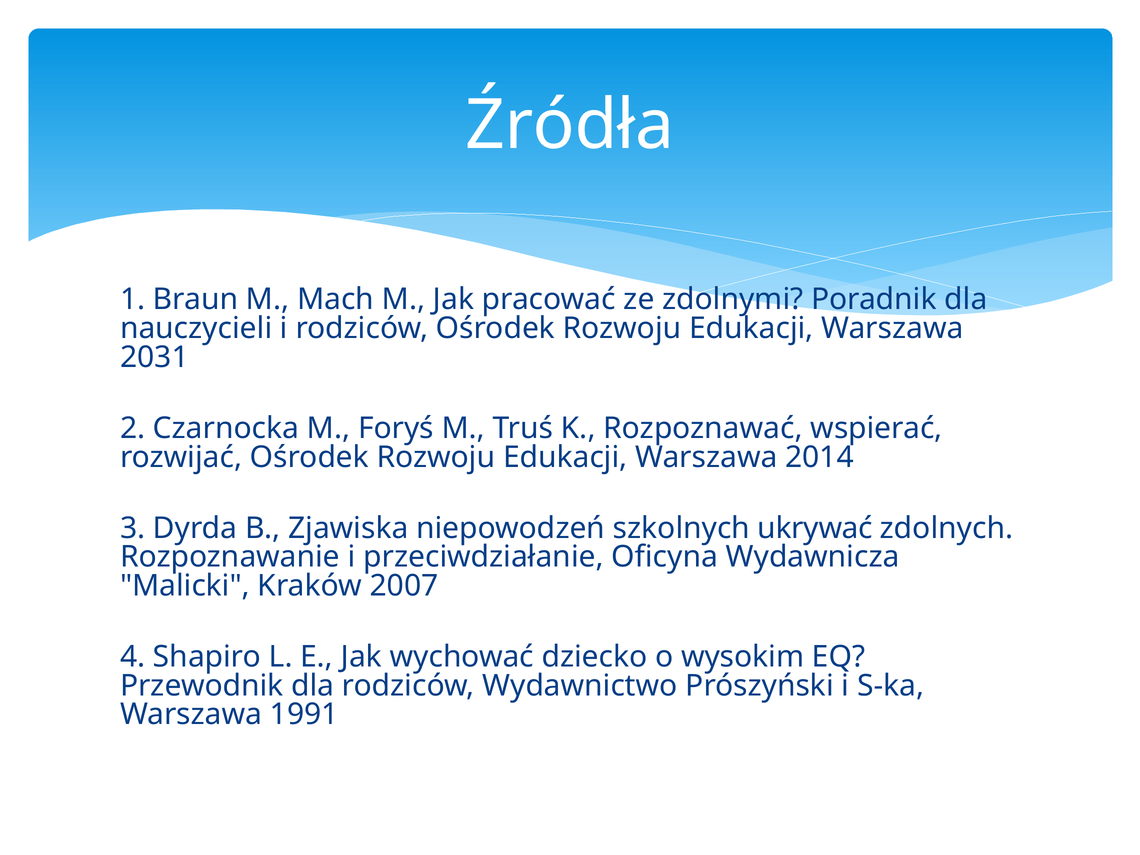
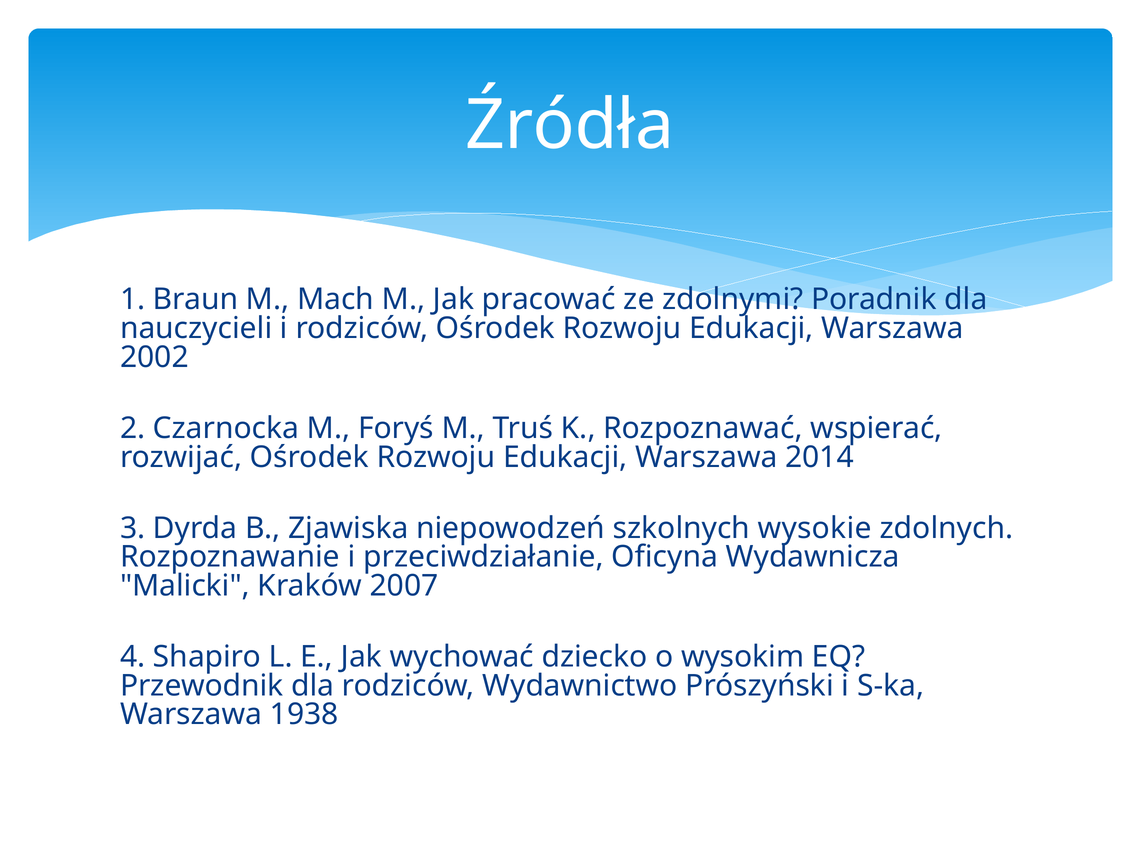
2031: 2031 -> 2002
ukrywać: ukrywać -> wysokie
1991: 1991 -> 1938
